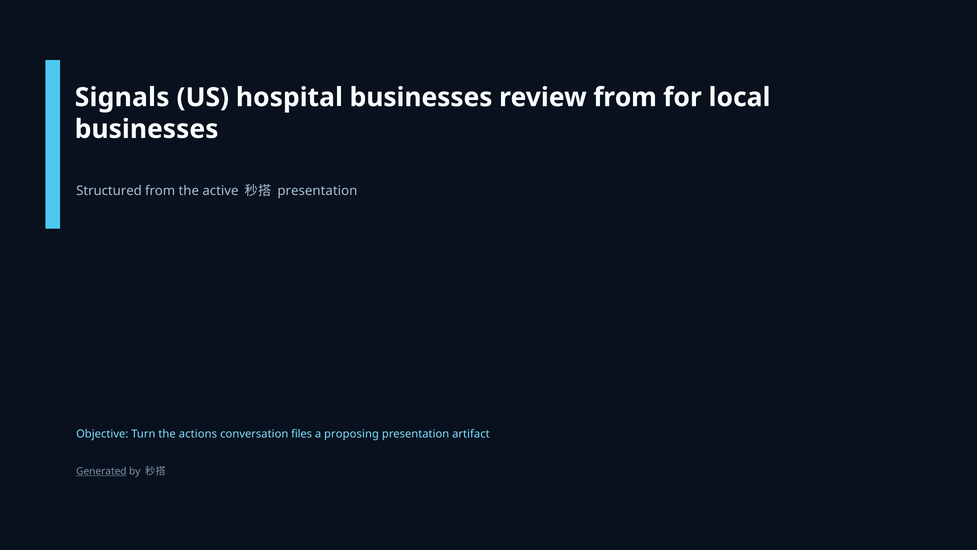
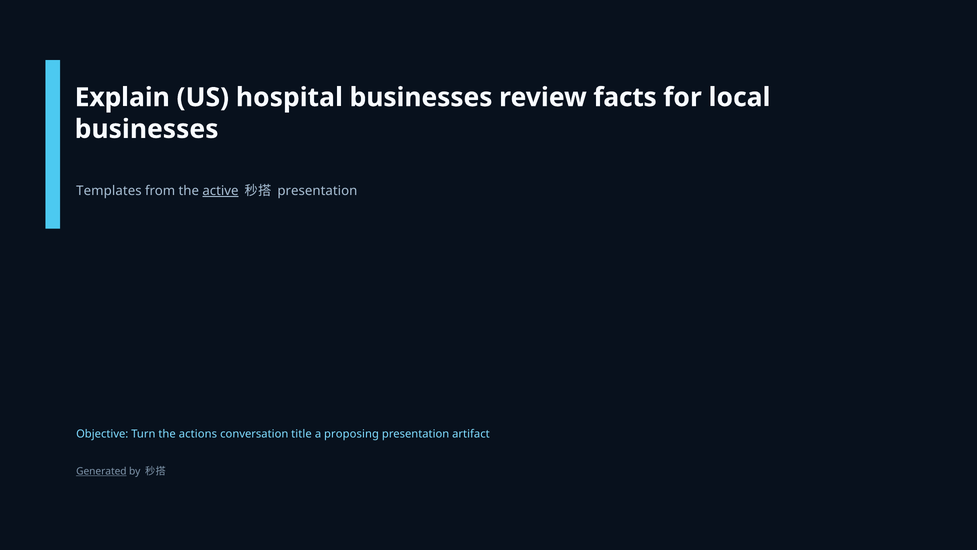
Signals: Signals -> Explain
review from: from -> facts
Structured: Structured -> Templates
active underline: none -> present
files: files -> title
